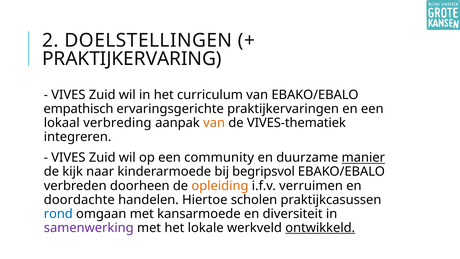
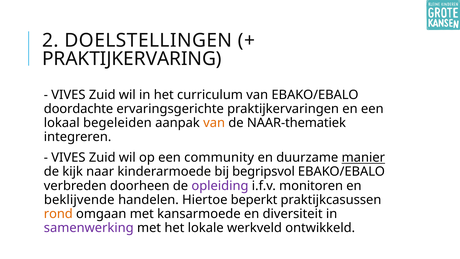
empathisch: empathisch -> doordachte
verbreding: verbreding -> begeleiden
VIVES-thematiek: VIVES-thematiek -> NAAR-thematiek
opleiding colour: orange -> purple
verruimen: verruimen -> monitoren
doordachte: doordachte -> beklijvende
scholen: scholen -> beperkt
rond colour: blue -> orange
ontwikkeld underline: present -> none
